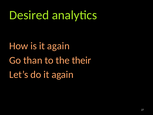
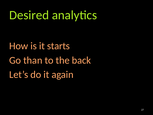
is it again: again -> starts
their: their -> back
